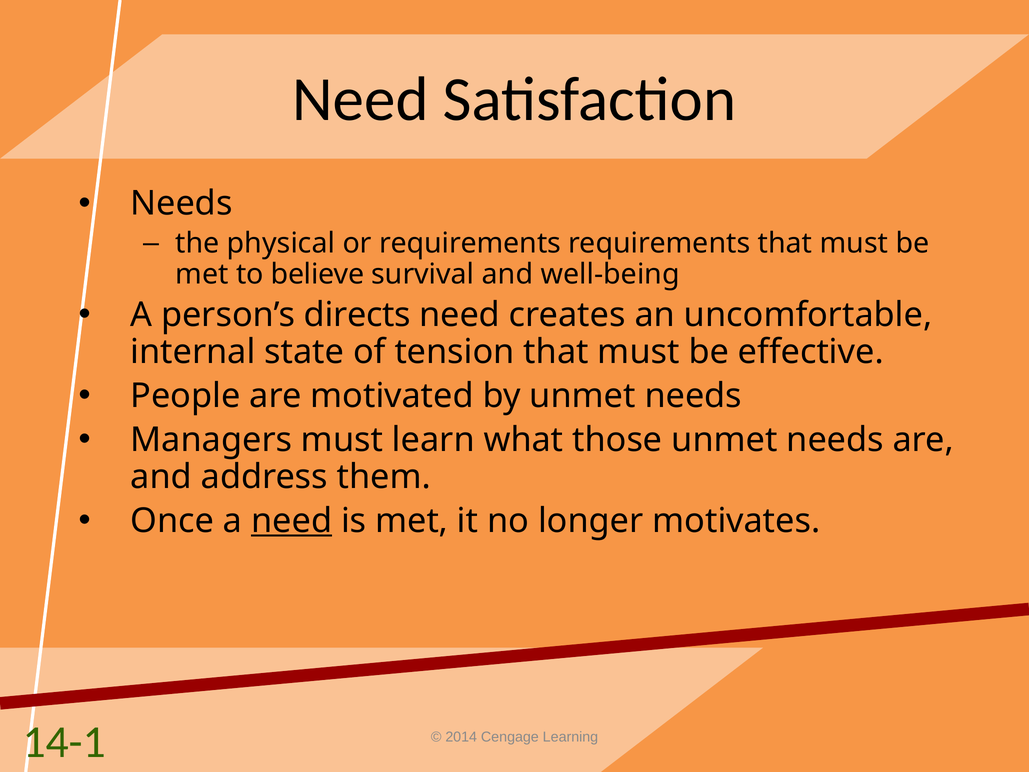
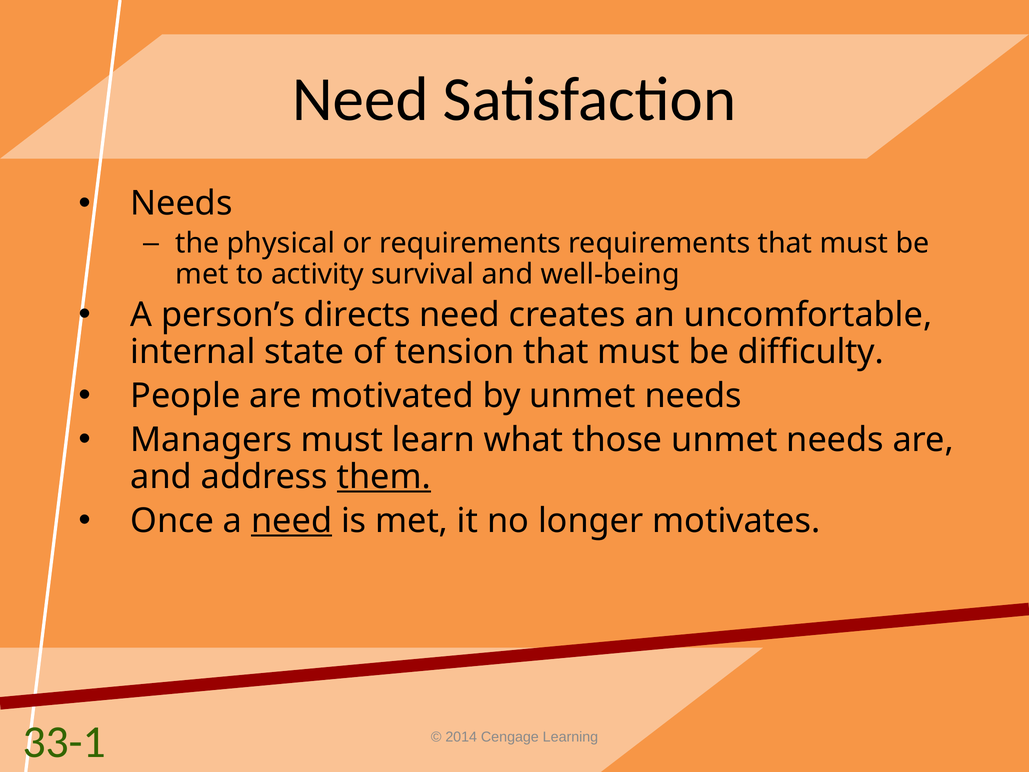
believe: believe -> activity
effective: effective -> difficulty
them underline: none -> present
14-1: 14-1 -> 33-1
